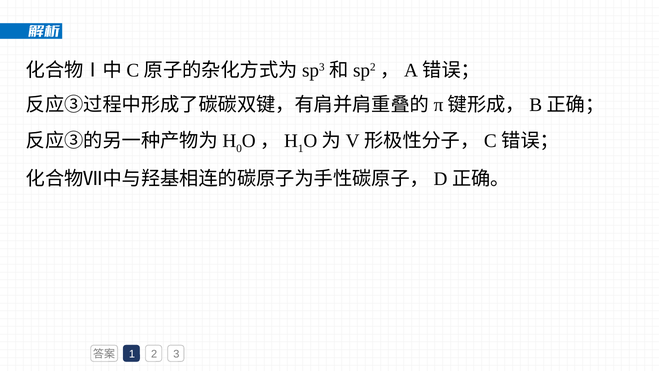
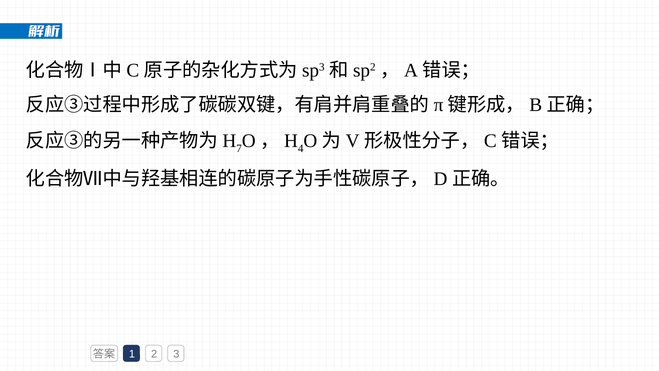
0: 0 -> 7
1 at (301, 149): 1 -> 4
